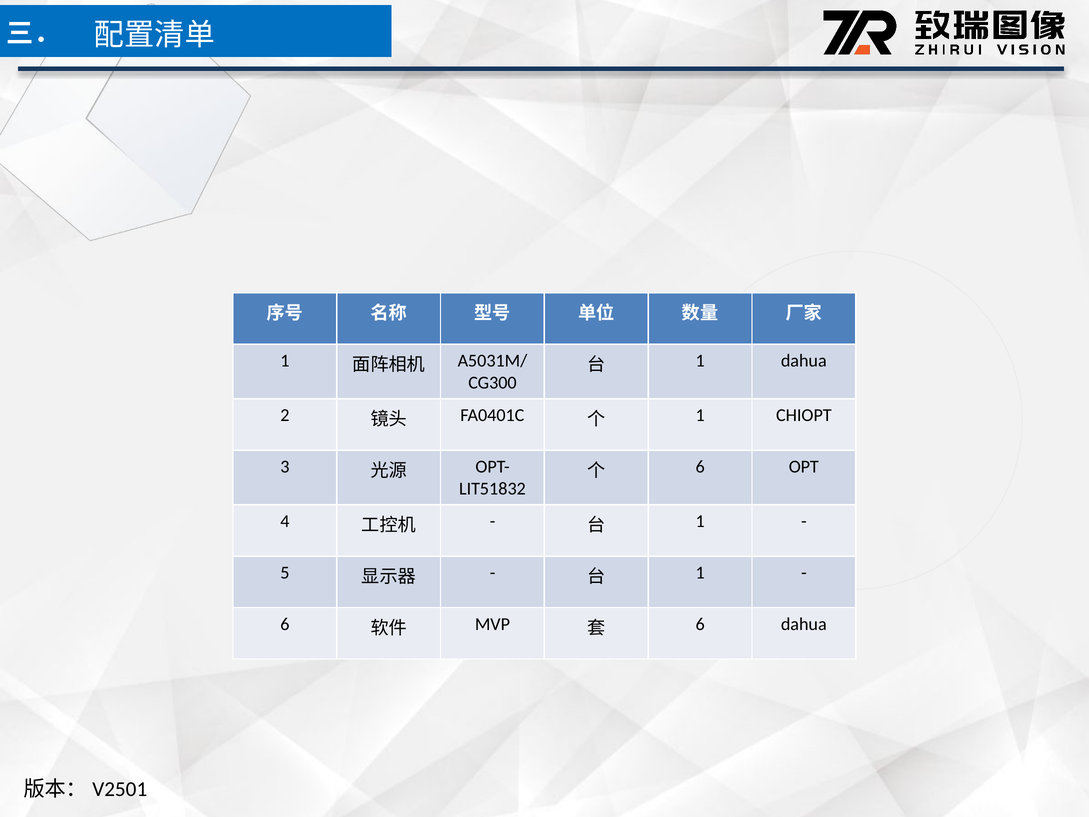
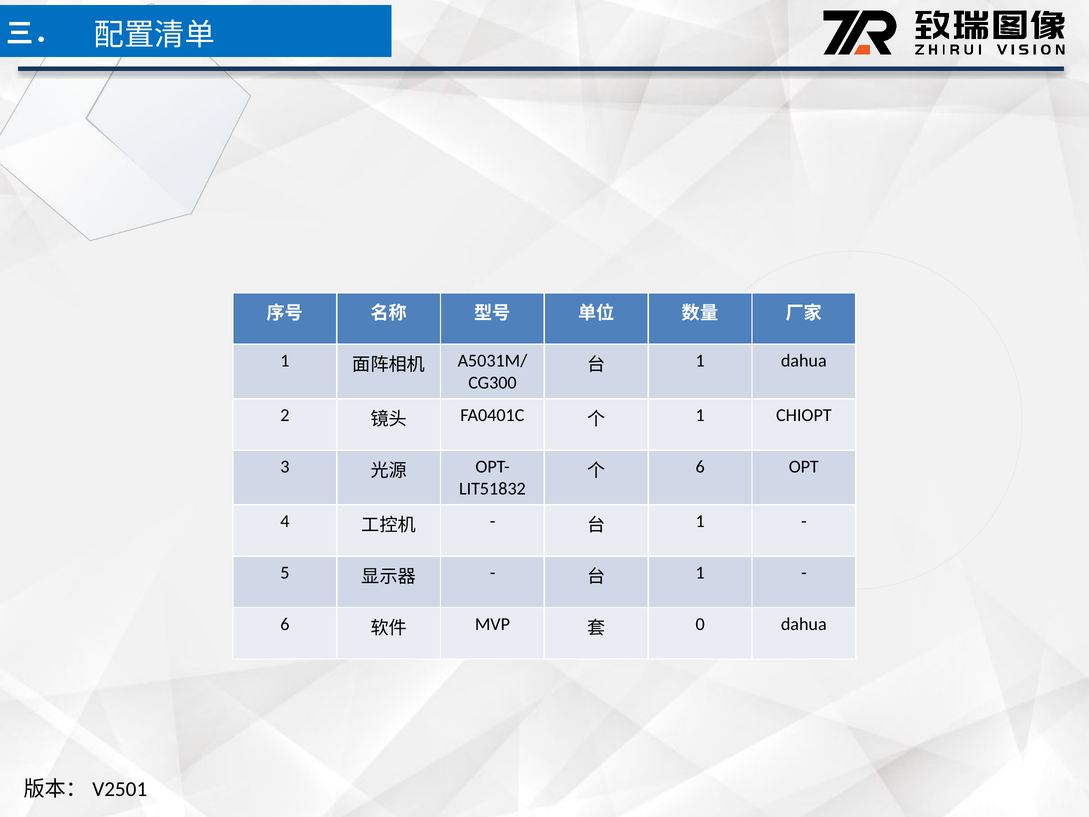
6 at (700, 624): 6 -> 0
